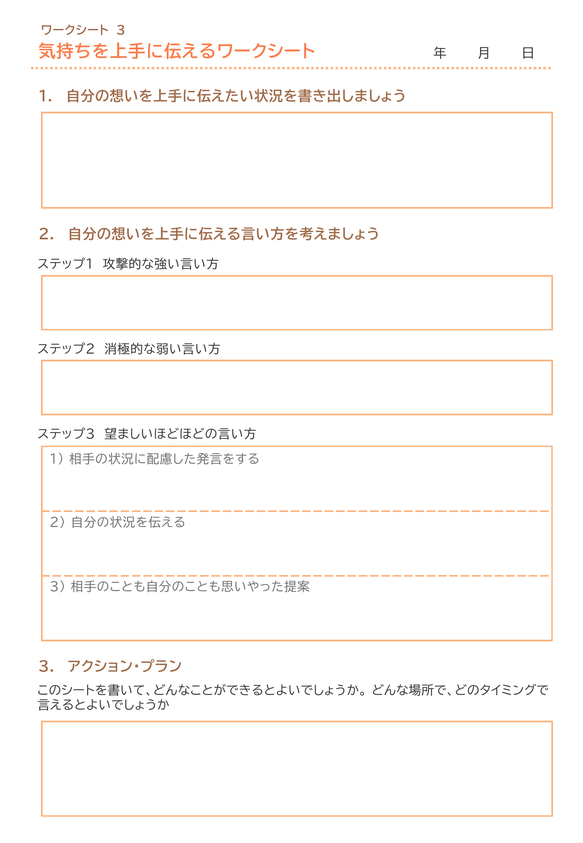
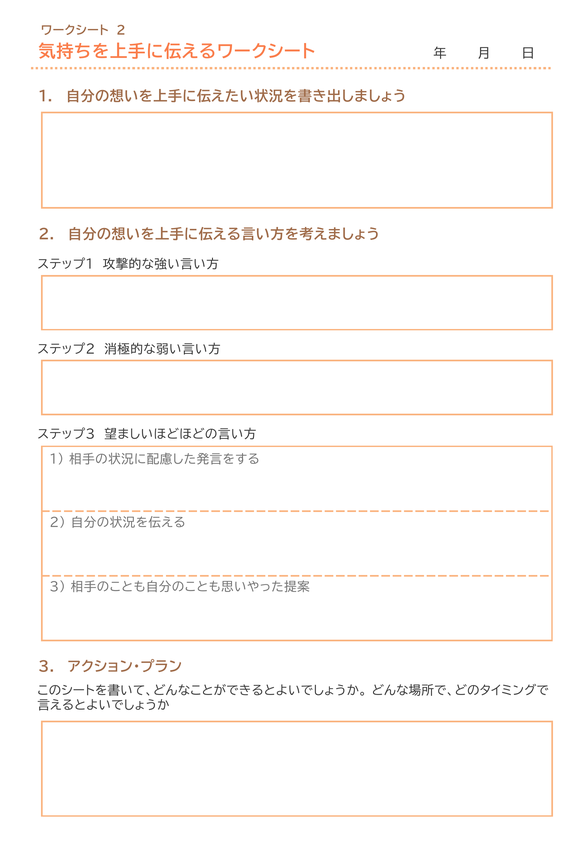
3 at (121, 31): 3 -> 2
